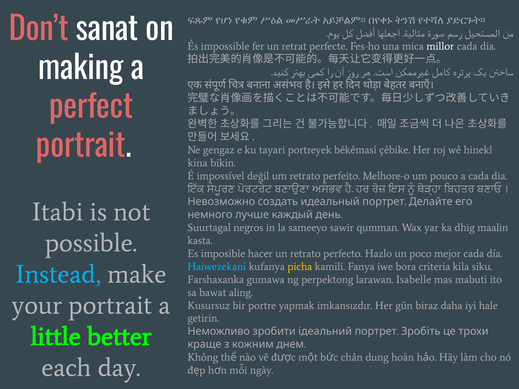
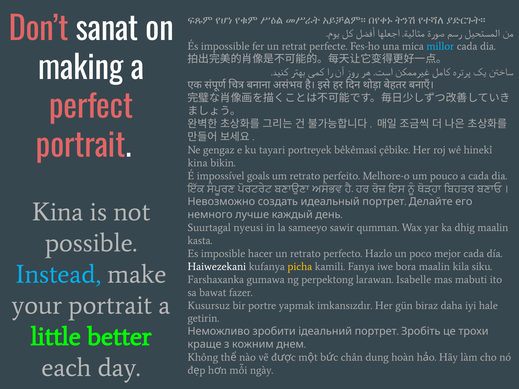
millor colour: white -> light blue
değil: değil -> goals
Itabi at (58, 212): Itabi -> Kina
negros: negros -> nyeusi
Haiwezekani colour: light blue -> white
bora criteria: criteria -> maalin
aling: aling -> fazer
